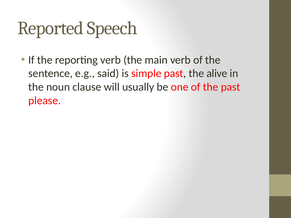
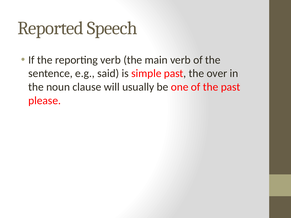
alive: alive -> over
